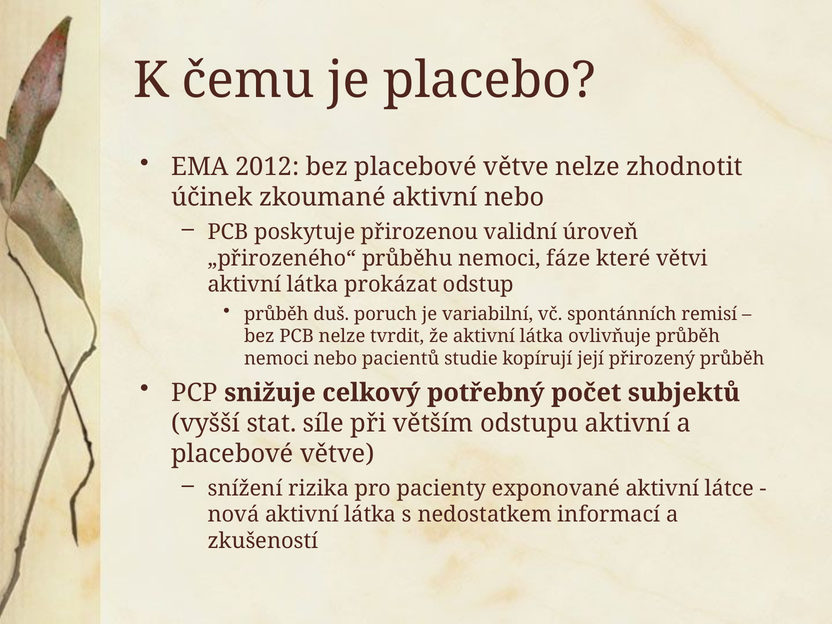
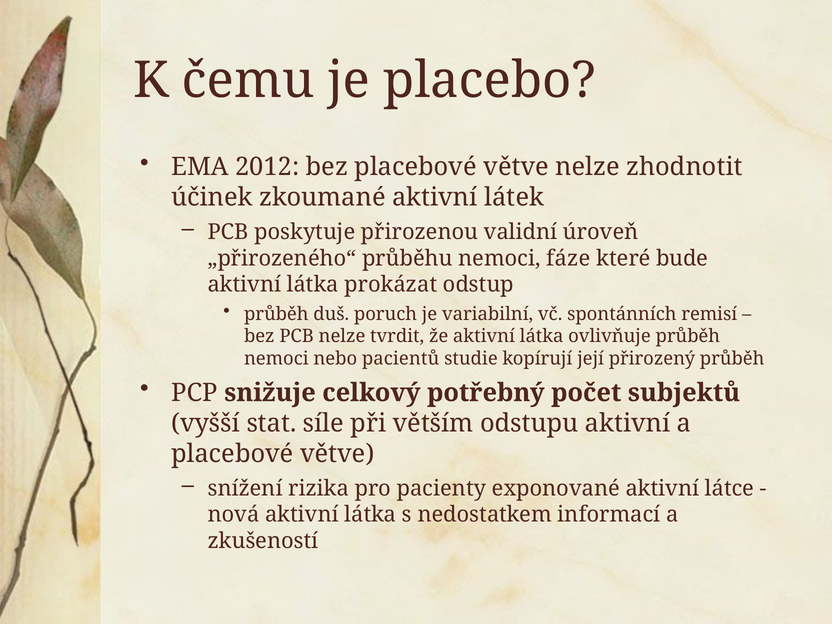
aktivní nebo: nebo -> látek
větvi: větvi -> bude
